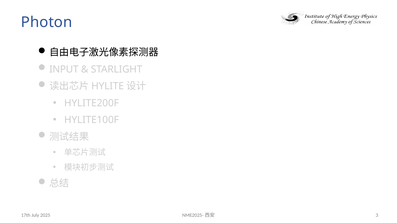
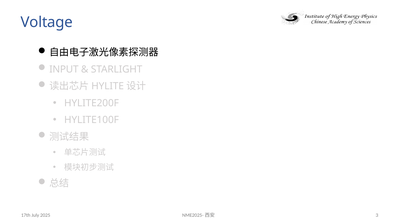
Photon: Photon -> Voltage
